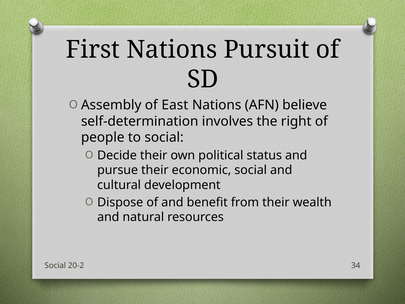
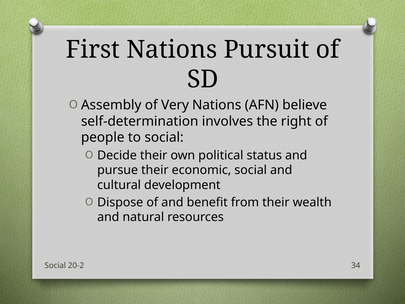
East: East -> Very
